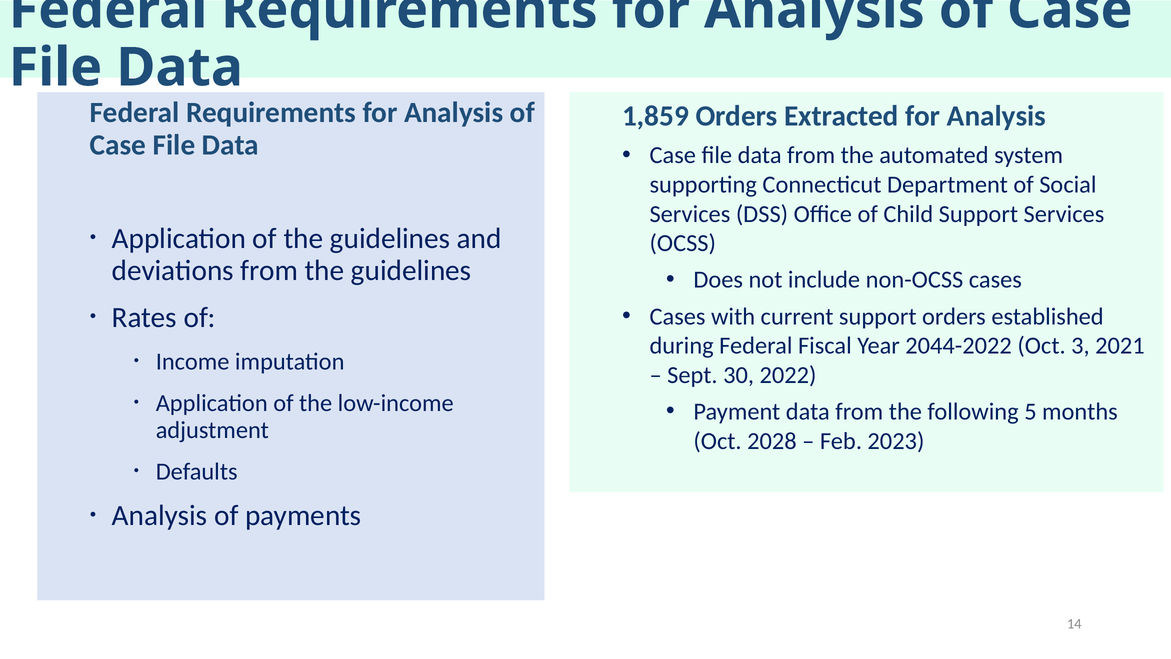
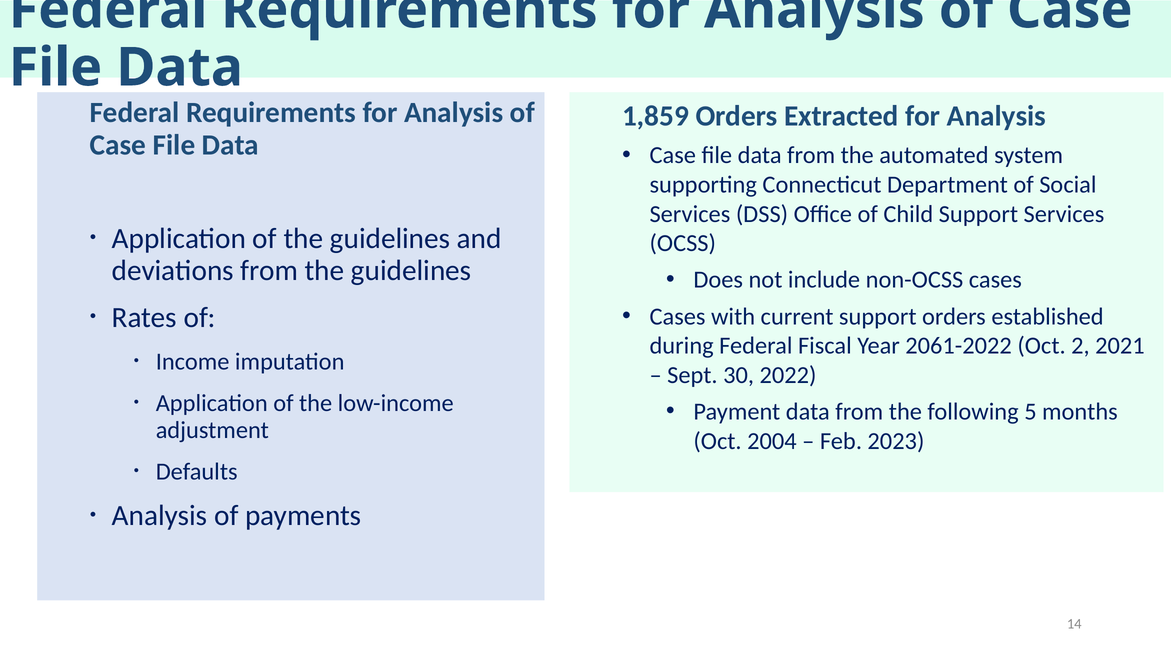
2044-2022: 2044-2022 -> 2061-2022
3: 3 -> 2
2028: 2028 -> 2004
